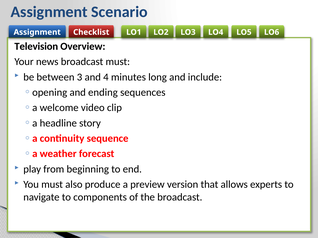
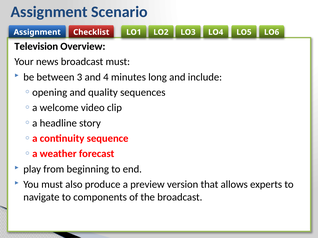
ending: ending -> quality
